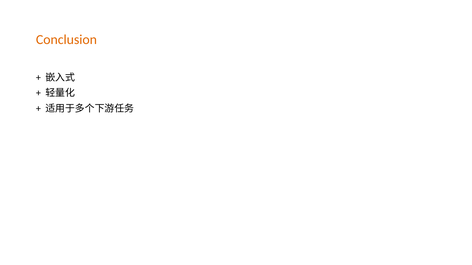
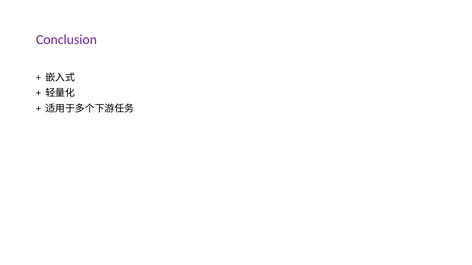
Conclusion colour: orange -> purple
